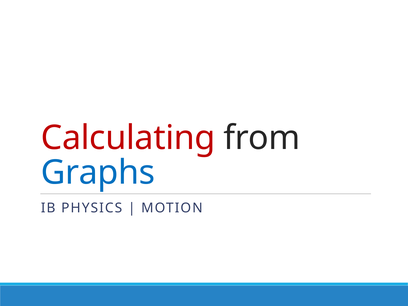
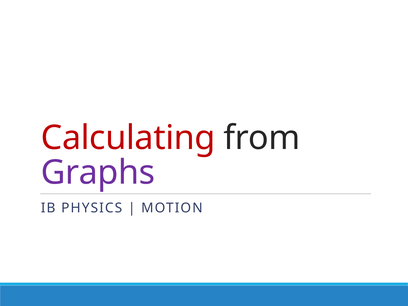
Graphs colour: blue -> purple
